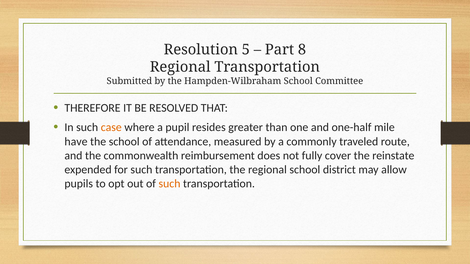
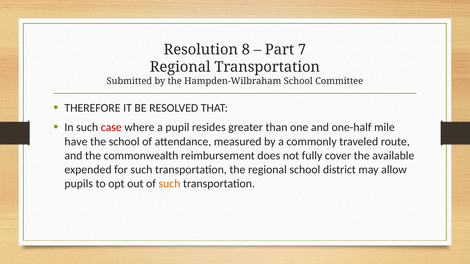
5: 5 -> 8
8: 8 -> 7
case colour: orange -> red
reinstate: reinstate -> available
